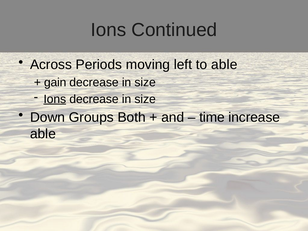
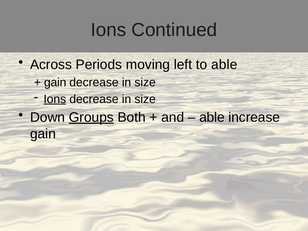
Groups underline: none -> present
time at (212, 117): time -> able
able at (43, 134): able -> gain
